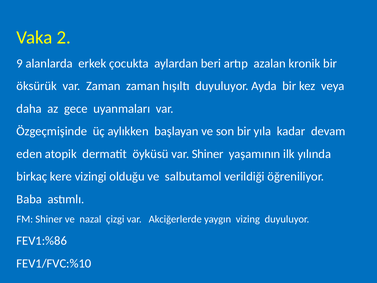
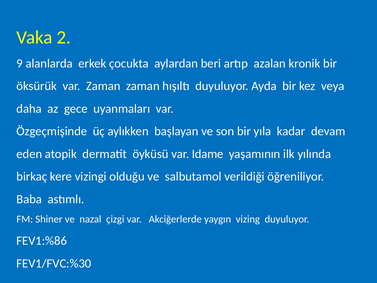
var Shiner: Shiner -> Idame
FEV1/FVC:%10: FEV1/FVC:%10 -> FEV1/FVC:%30
